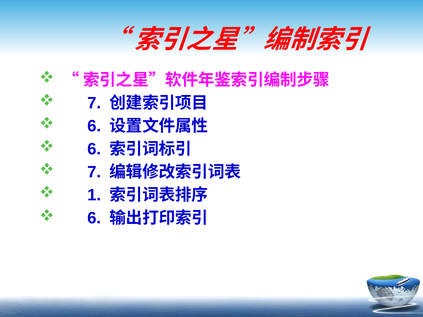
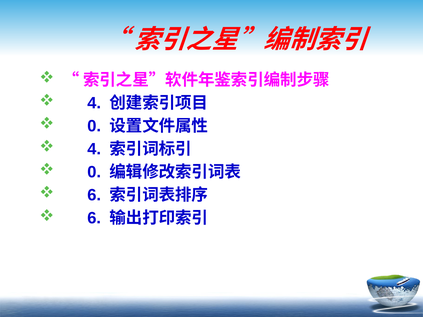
7 at (94, 103): 7 -> 4
6 at (94, 126): 6 -> 0
6 at (94, 149): 6 -> 4
7 at (94, 172): 7 -> 0
1 at (94, 195): 1 -> 6
